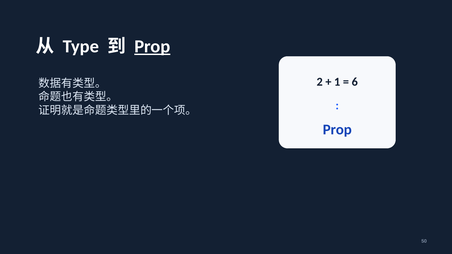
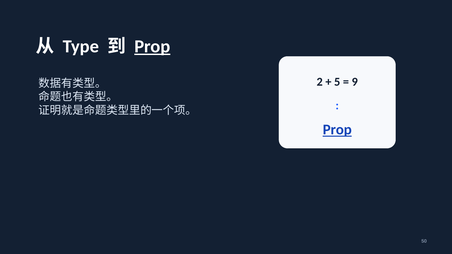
1: 1 -> 5
6: 6 -> 9
Prop at (337, 130) underline: none -> present
